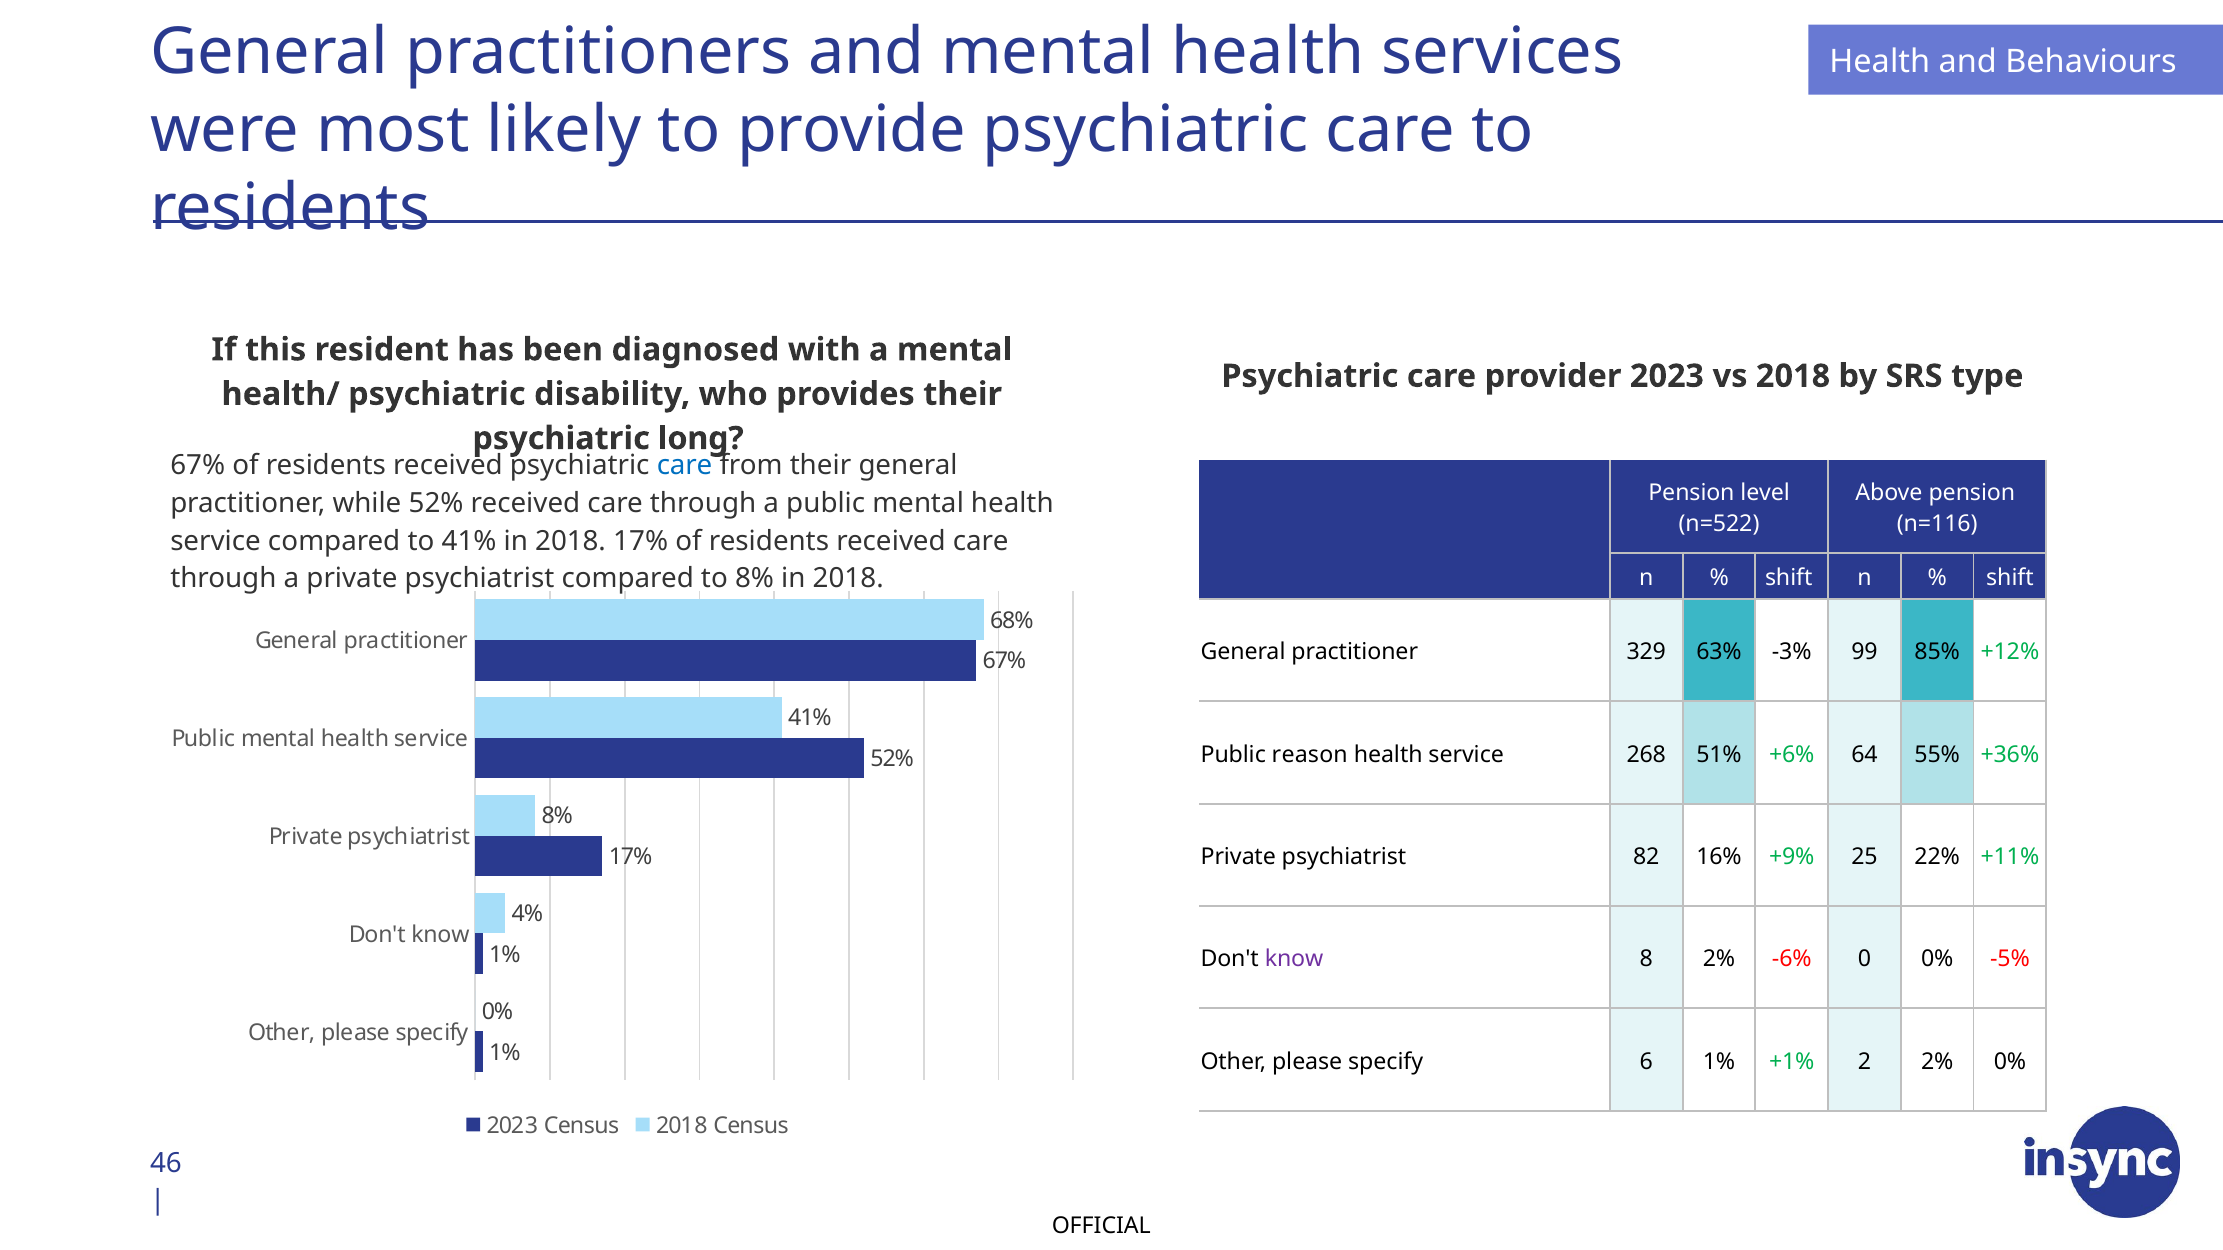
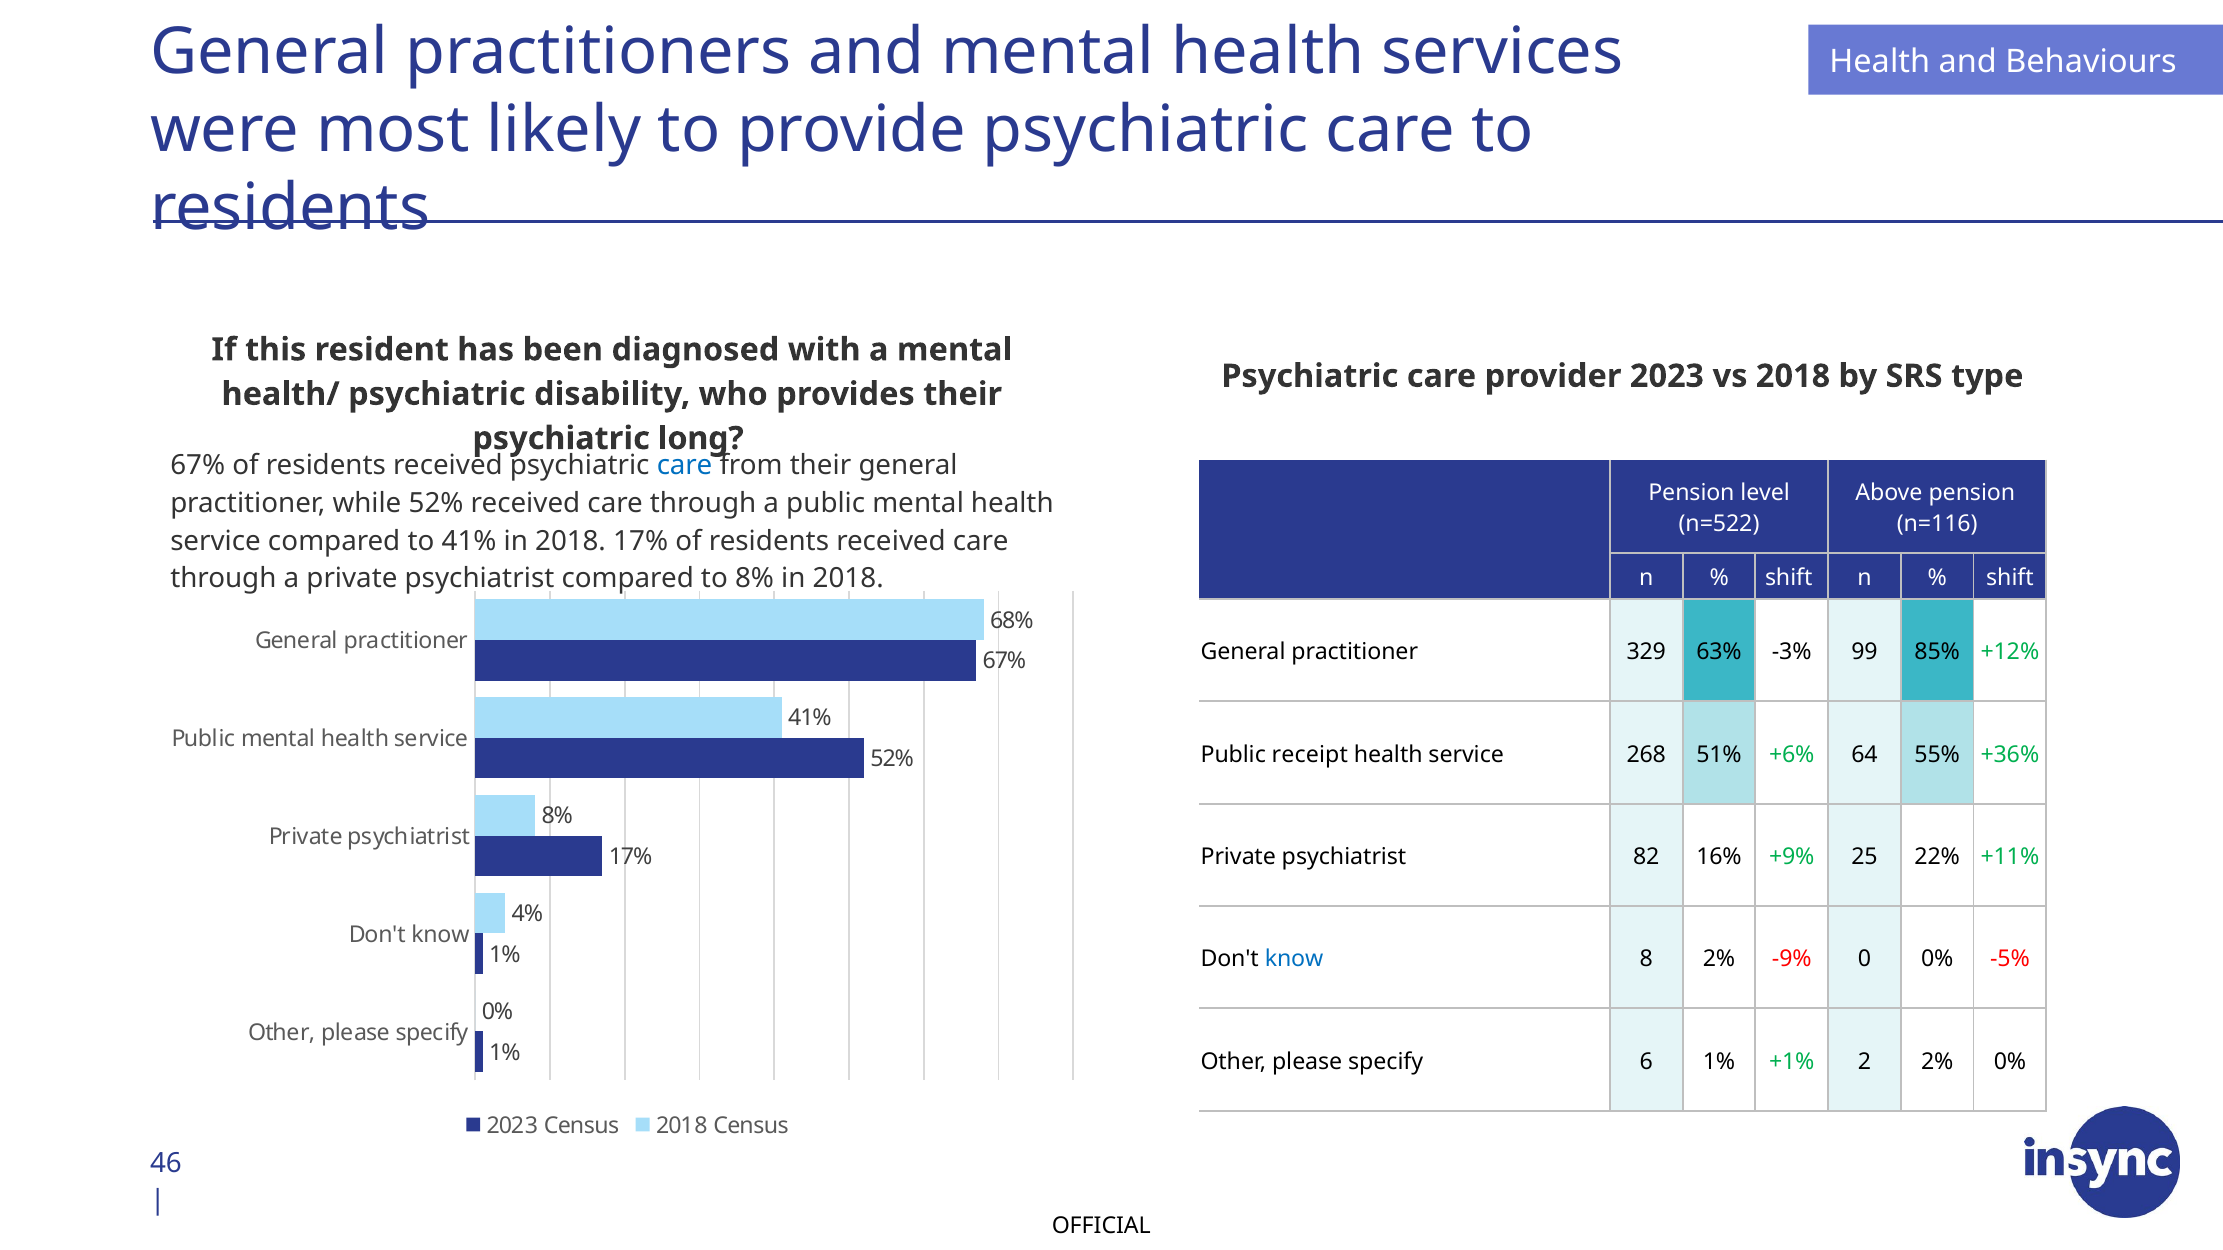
reason: reason -> receipt
know at (1294, 960) colour: purple -> blue
-6%: -6% -> -9%
